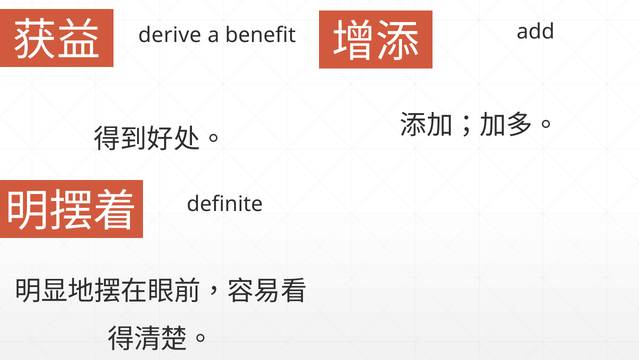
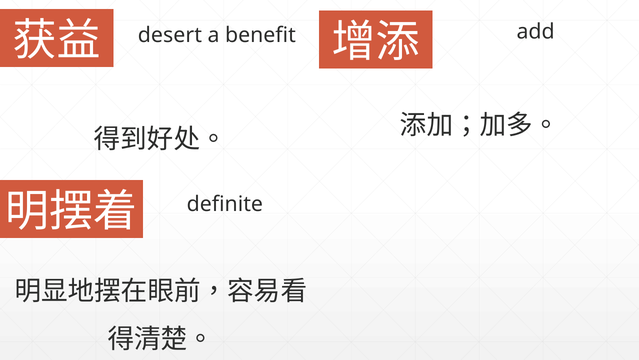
derive: derive -> desert
